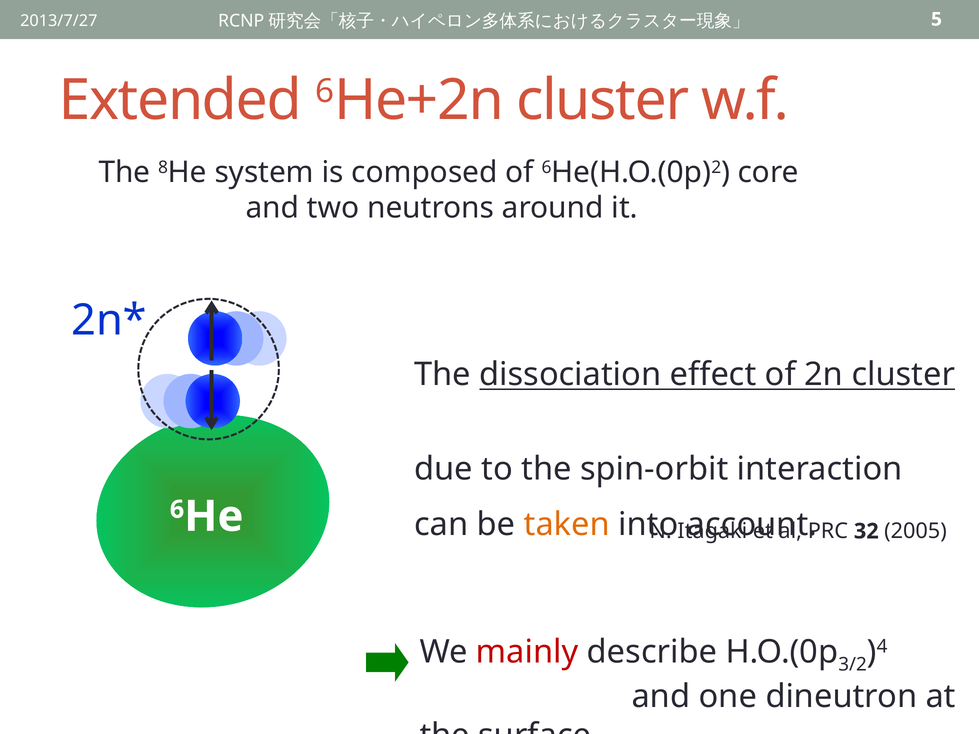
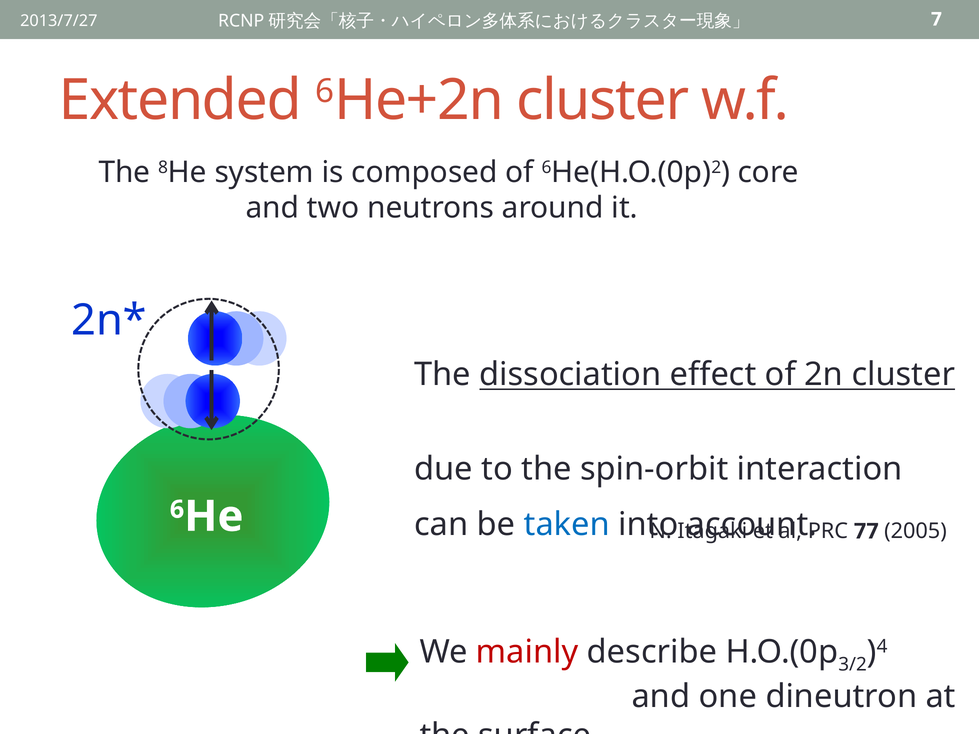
5: 5 -> 7
taken colour: orange -> blue
32: 32 -> 77
